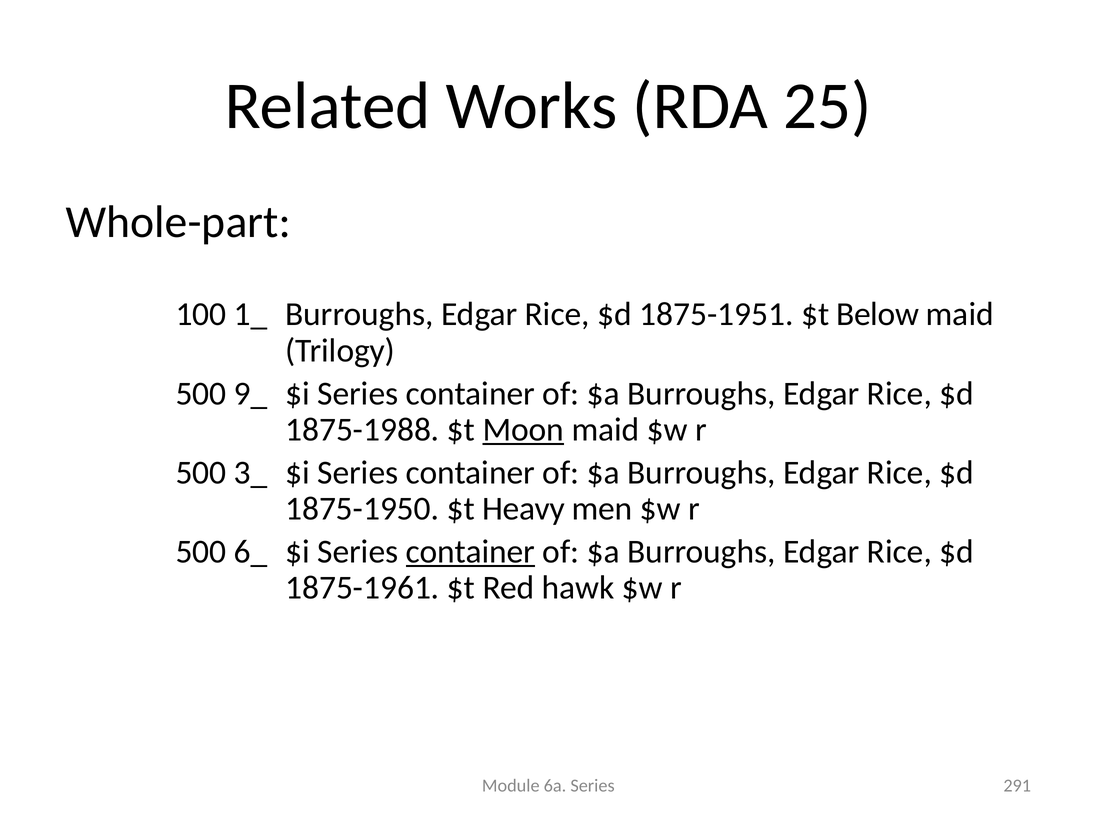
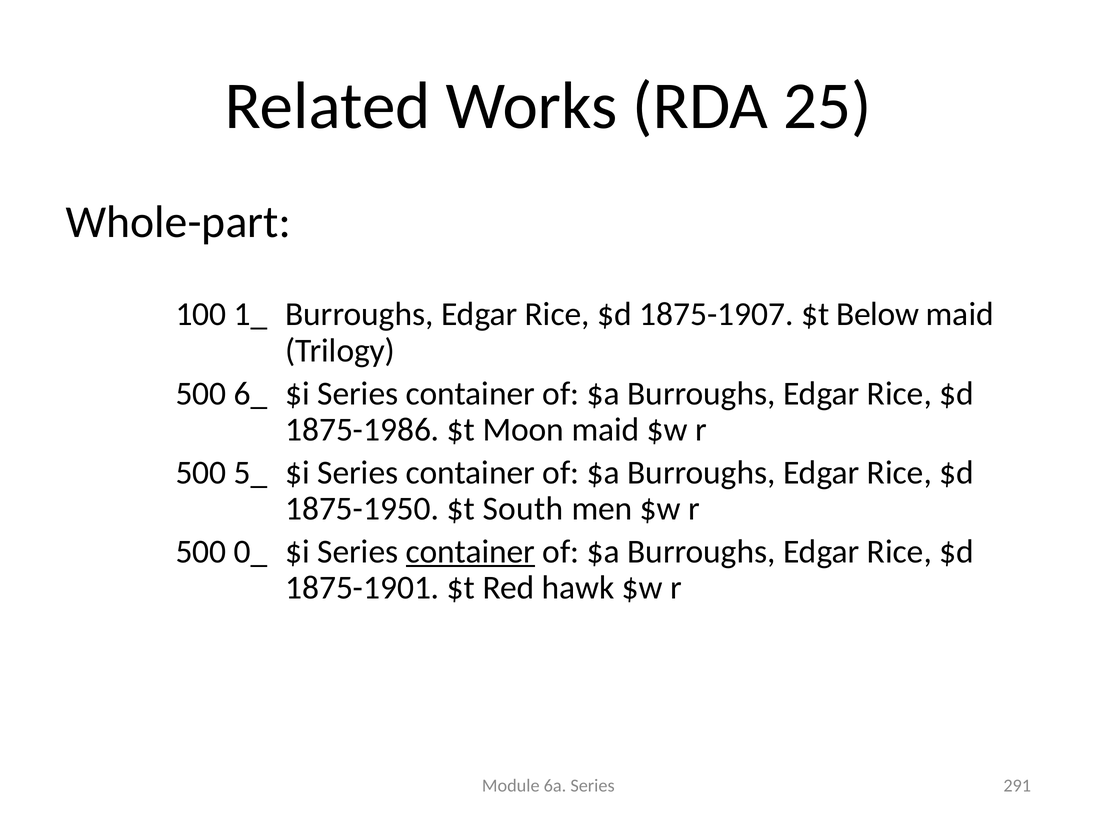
1875-1951: 1875-1951 -> 1875-1907
9_: 9_ -> 6_
1875-1988: 1875-1988 -> 1875-1986
Moon underline: present -> none
3_: 3_ -> 5_
Heavy: Heavy -> South
6_: 6_ -> 0_
1875-1961: 1875-1961 -> 1875-1901
